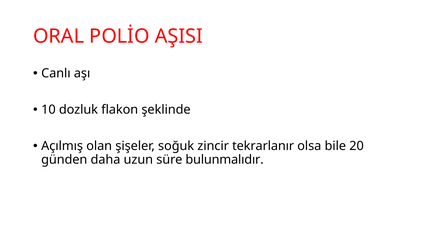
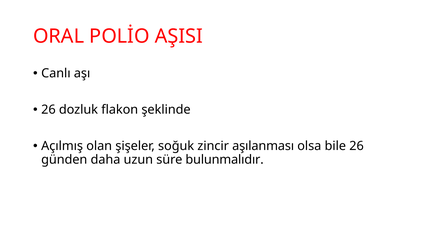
10 at (48, 110): 10 -> 26
tekrarlanır: tekrarlanır -> aşılanması
bile 20: 20 -> 26
